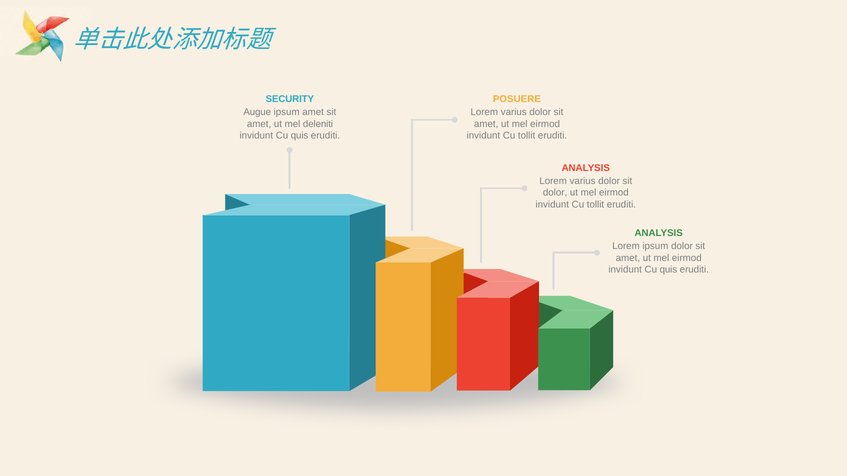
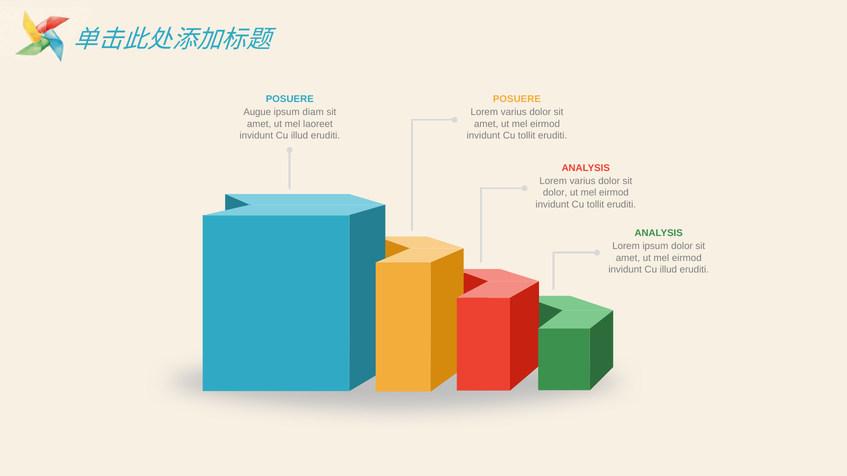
SECURITY at (290, 99): SECURITY -> POSUERE
ipsum amet: amet -> diam
deleniti: deleniti -> laoreet
quis at (300, 136): quis -> illud
quis at (668, 270): quis -> illud
